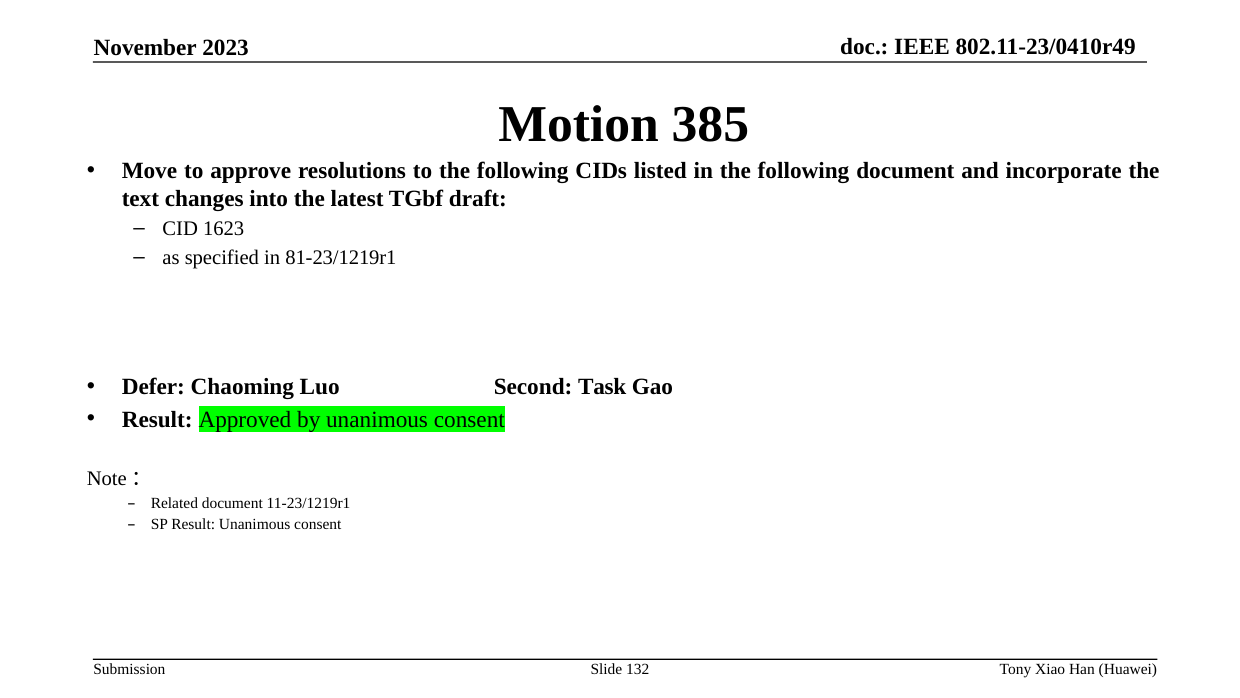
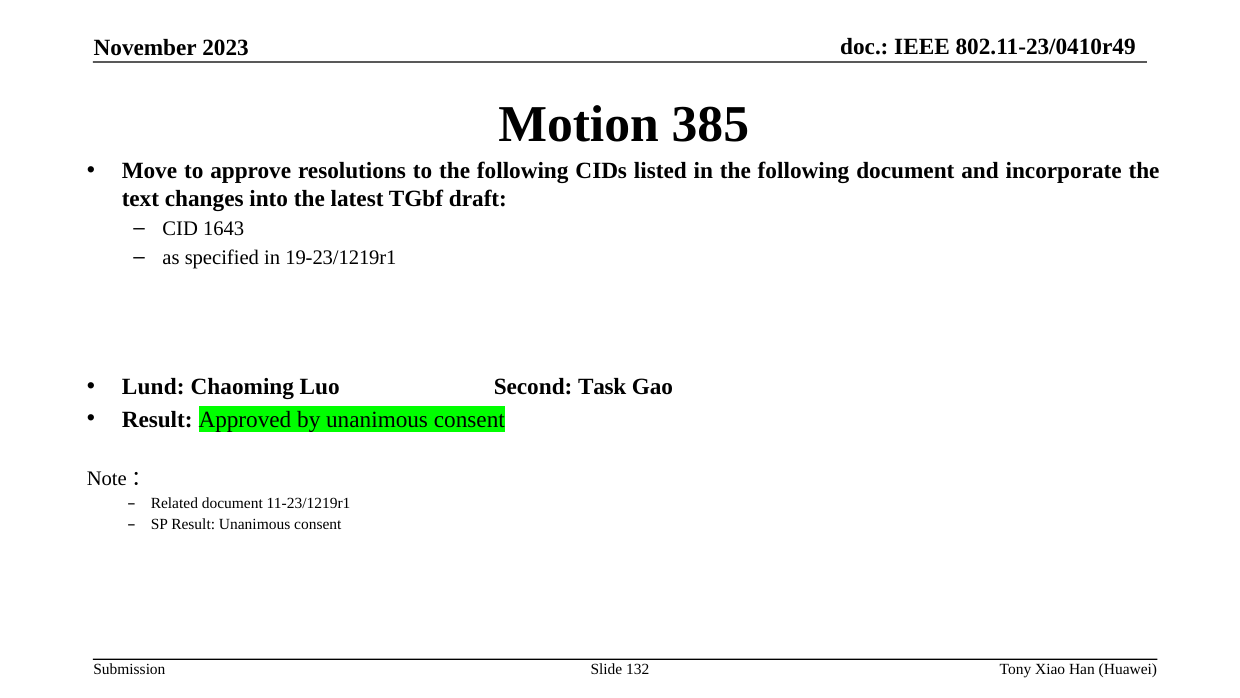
1623: 1623 -> 1643
81-23/1219r1: 81-23/1219r1 -> 19-23/1219r1
Defer: Defer -> Lund
